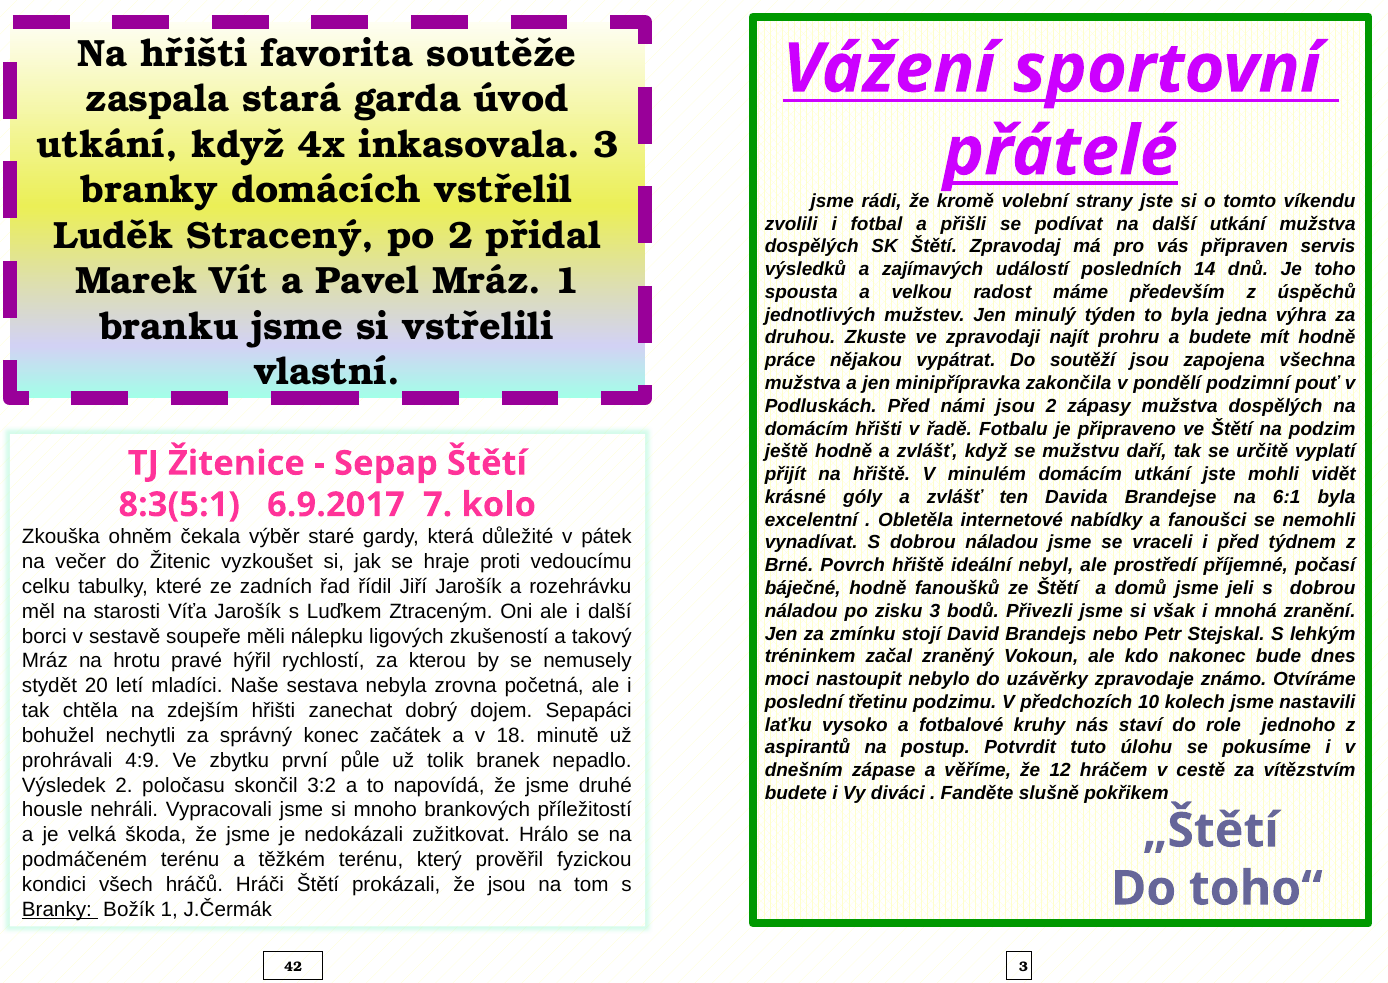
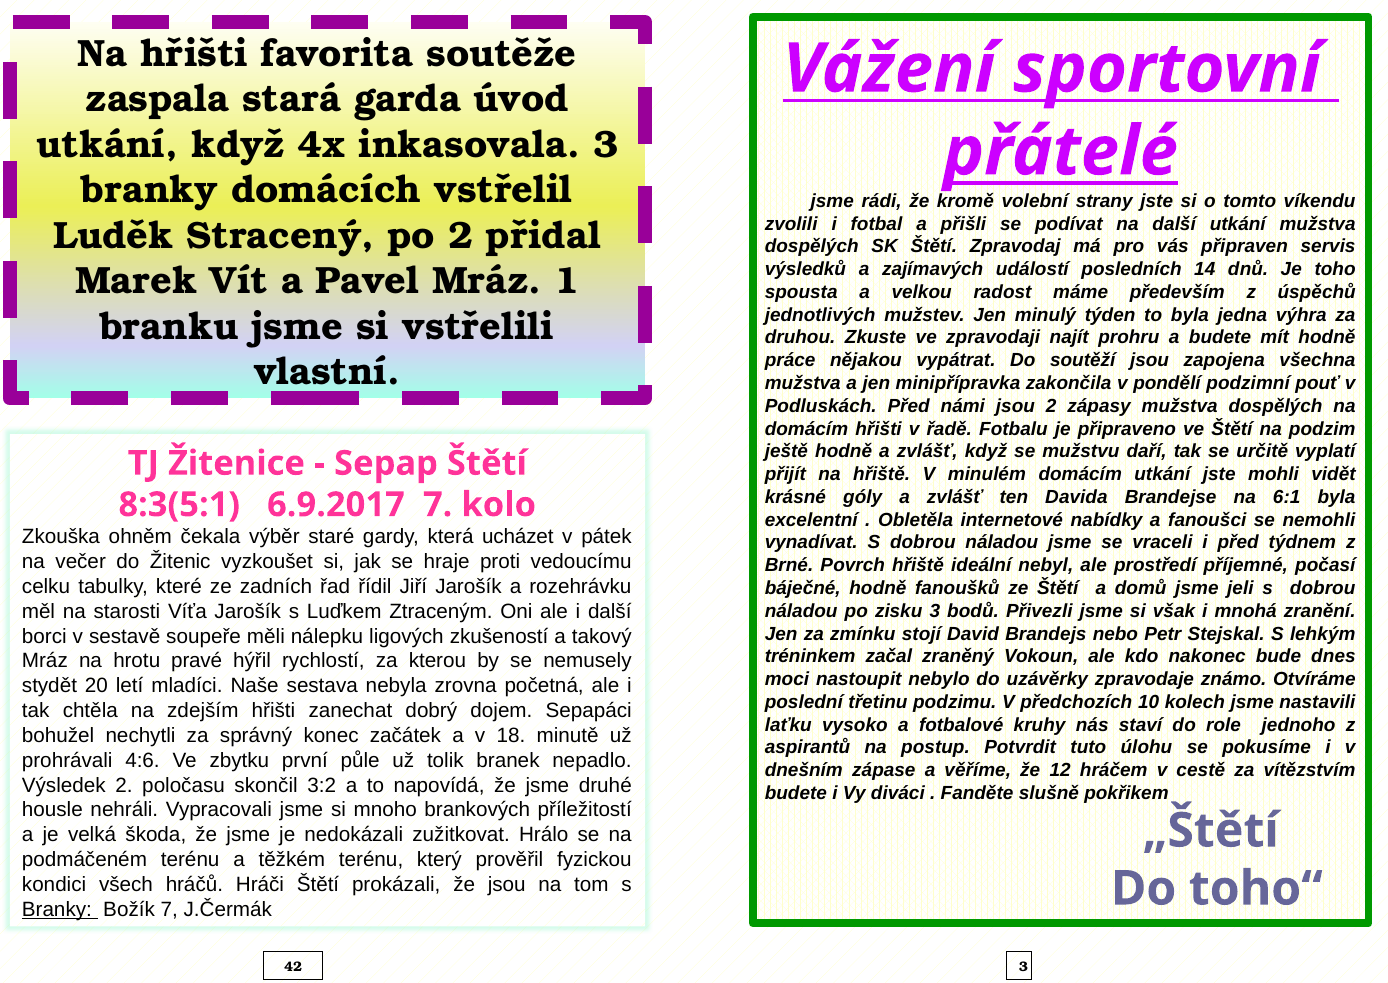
důležité: důležité -> ucházet
4:9: 4:9 -> 4:6
Božík 1: 1 -> 7
